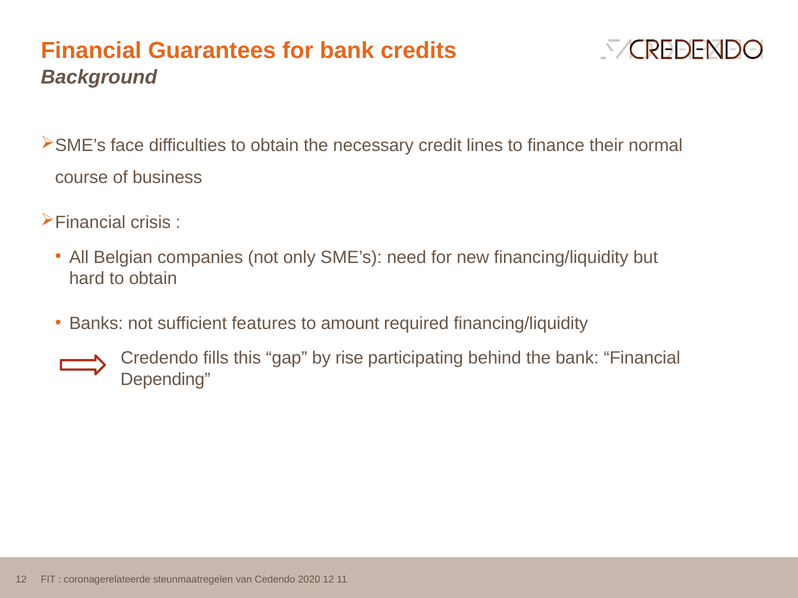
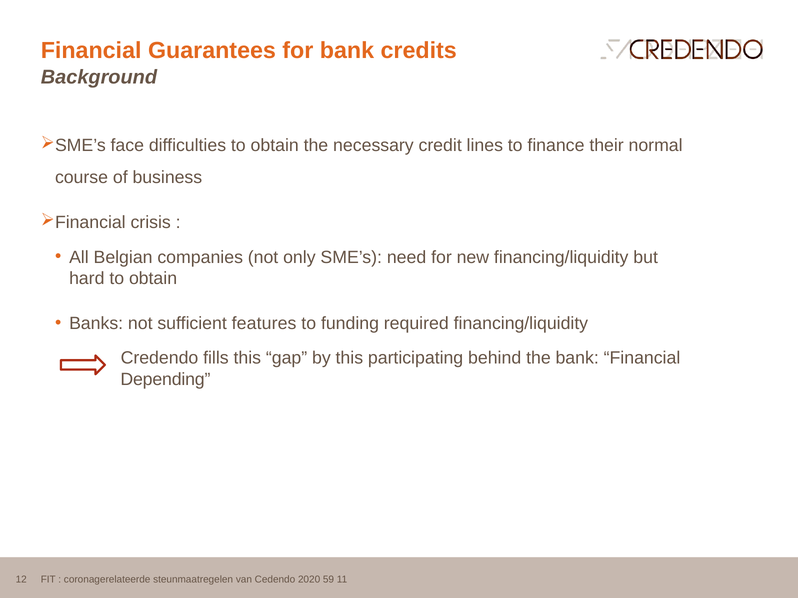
amount: amount -> funding
by rise: rise -> this
2020 12: 12 -> 59
